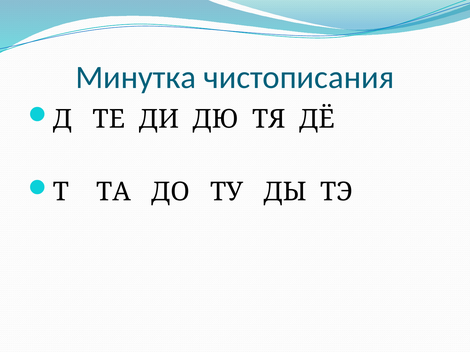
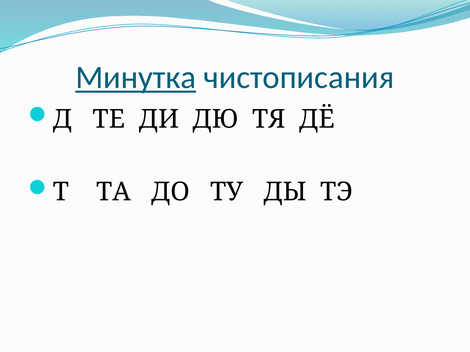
Минутка underline: none -> present
